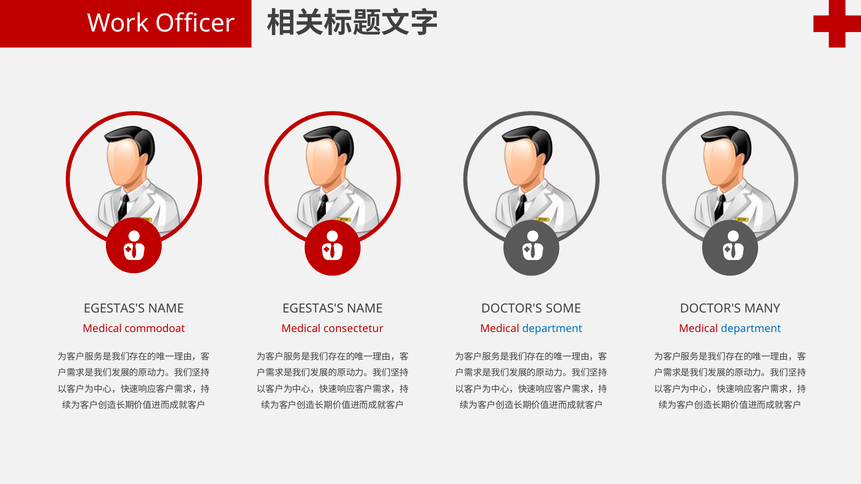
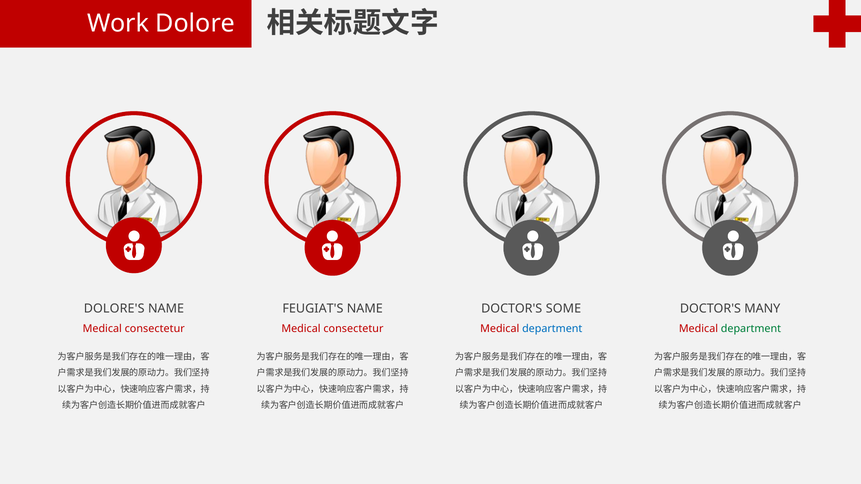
Officer: Officer -> Dolore
EGESTAS'S at (114, 309): EGESTAS'S -> DOLORE'S
EGESTAS'S at (313, 309): EGESTAS'S -> FEUGIAT'S
commodoat at (155, 329): commodoat -> consectetur
department at (751, 329) colour: blue -> green
